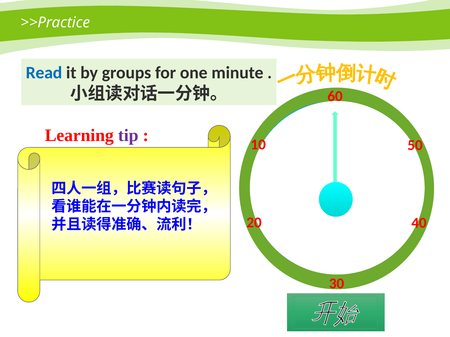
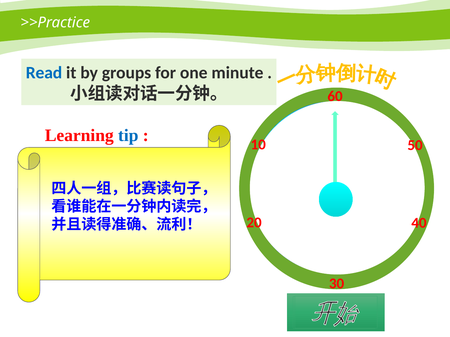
tip colour: purple -> blue
